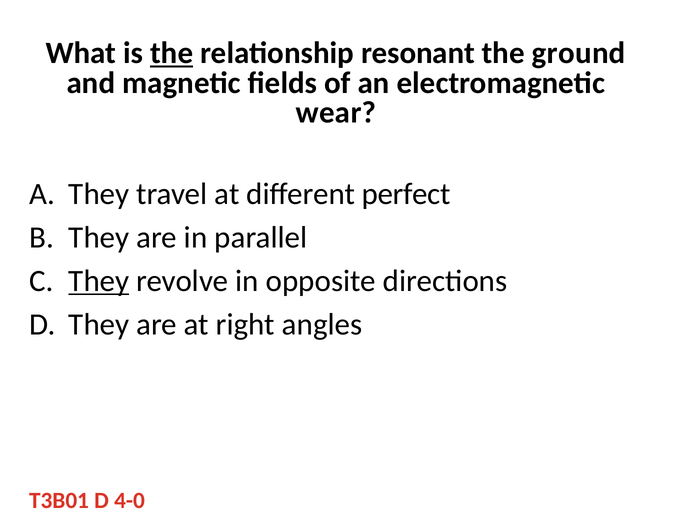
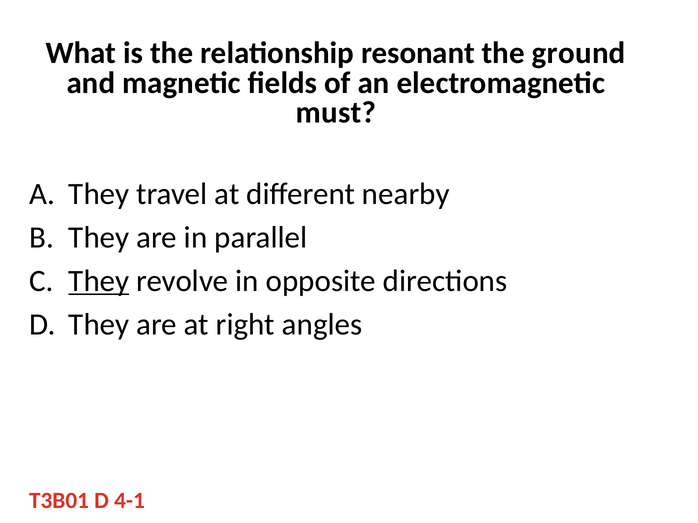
the at (172, 53) underline: present -> none
wear: wear -> must
perfect: perfect -> nearby
4-0: 4-0 -> 4-1
